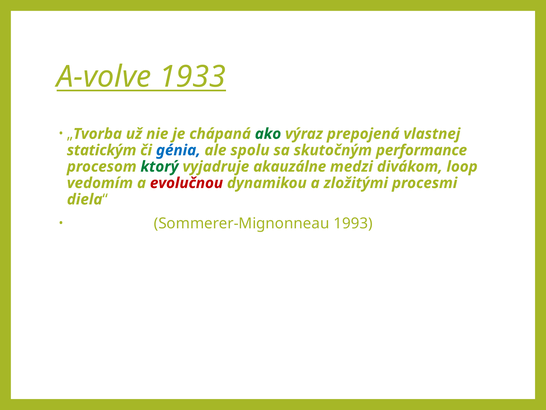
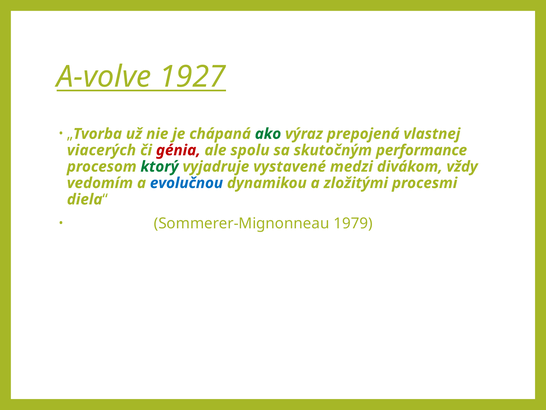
1933: 1933 -> 1927
statickým: statickým -> viacerých
génia colour: blue -> red
akauzálne: akauzálne -> vystavené
loop: loop -> vždy
evolučnou colour: red -> blue
1993: 1993 -> 1979
